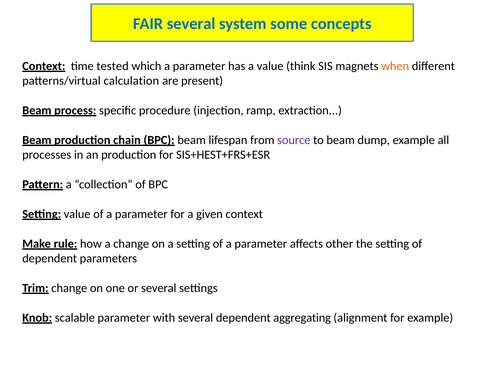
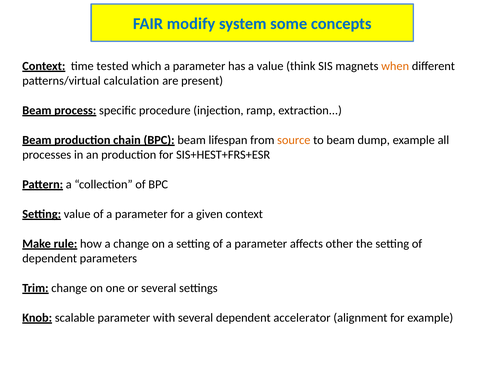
FAIR several: several -> modify
source colour: purple -> orange
aggregating: aggregating -> accelerator
